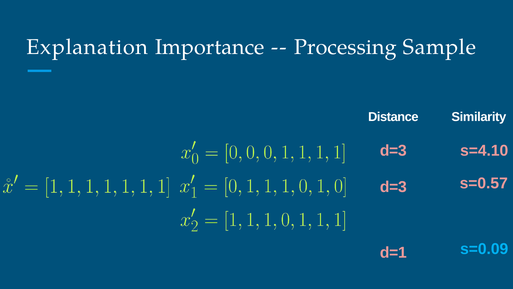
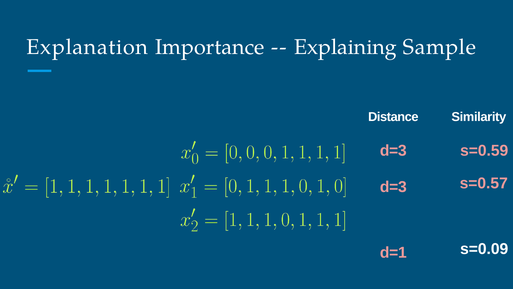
Processing: Processing -> Explaining
s=4.10: s=4.10 -> s=0.59
s=0.09 colour: light blue -> white
